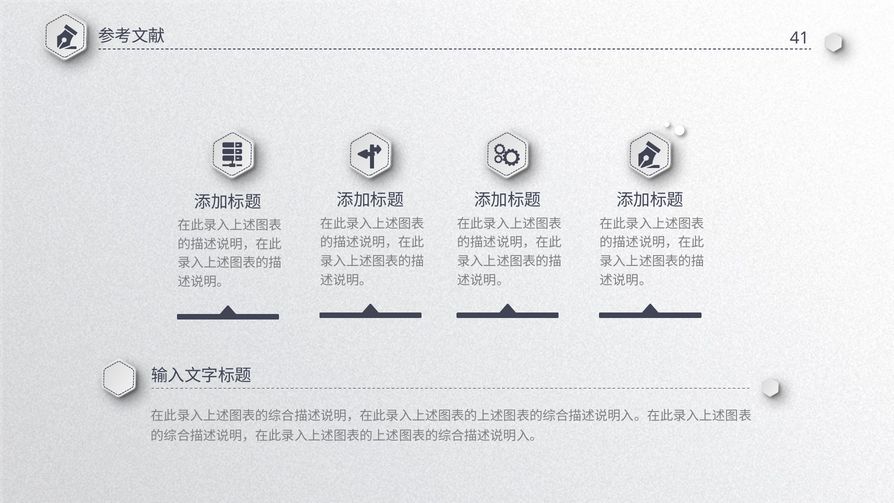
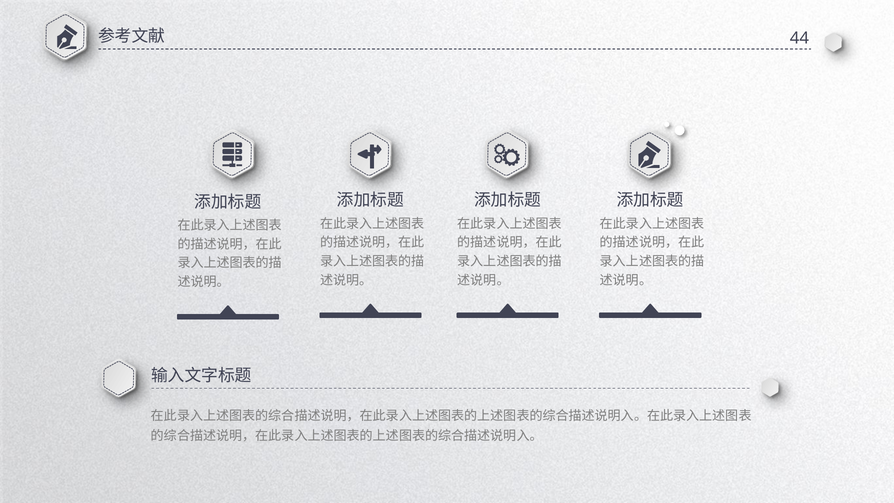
41: 41 -> 44
